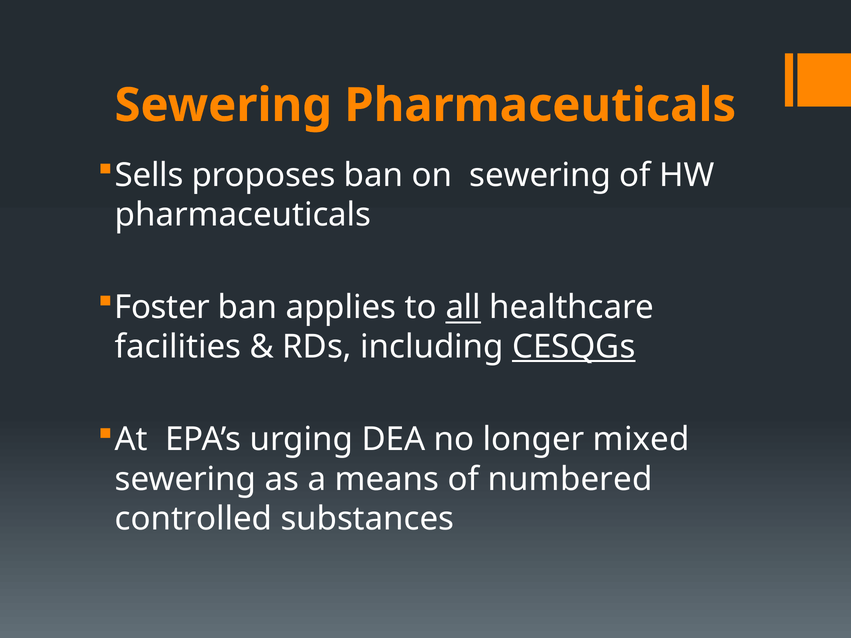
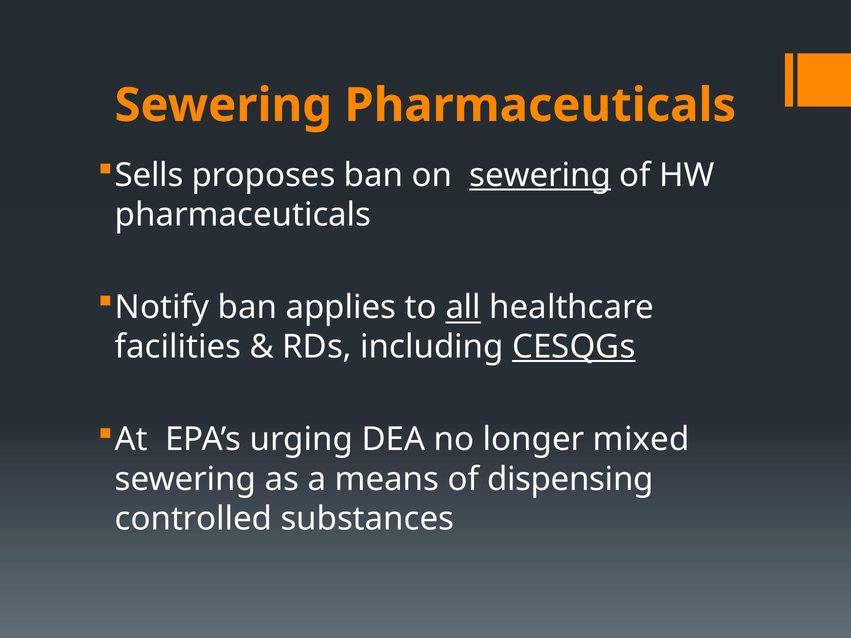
sewering at (540, 175) underline: none -> present
Foster: Foster -> Notify
numbered: numbered -> dispensing
